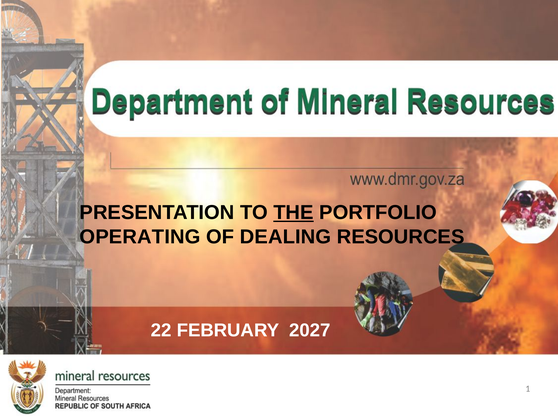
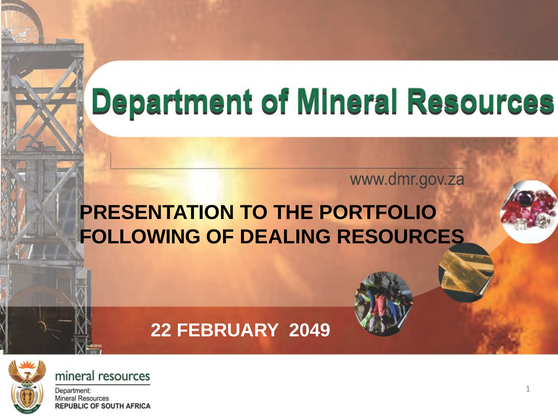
THE underline: present -> none
OPERATING: OPERATING -> FOLLOWING
2027: 2027 -> 2049
